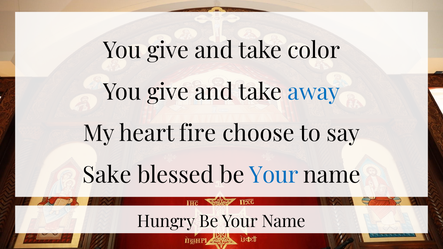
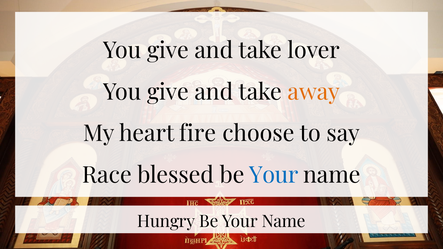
color: color -> lover
away colour: blue -> orange
Sake: Sake -> Race
